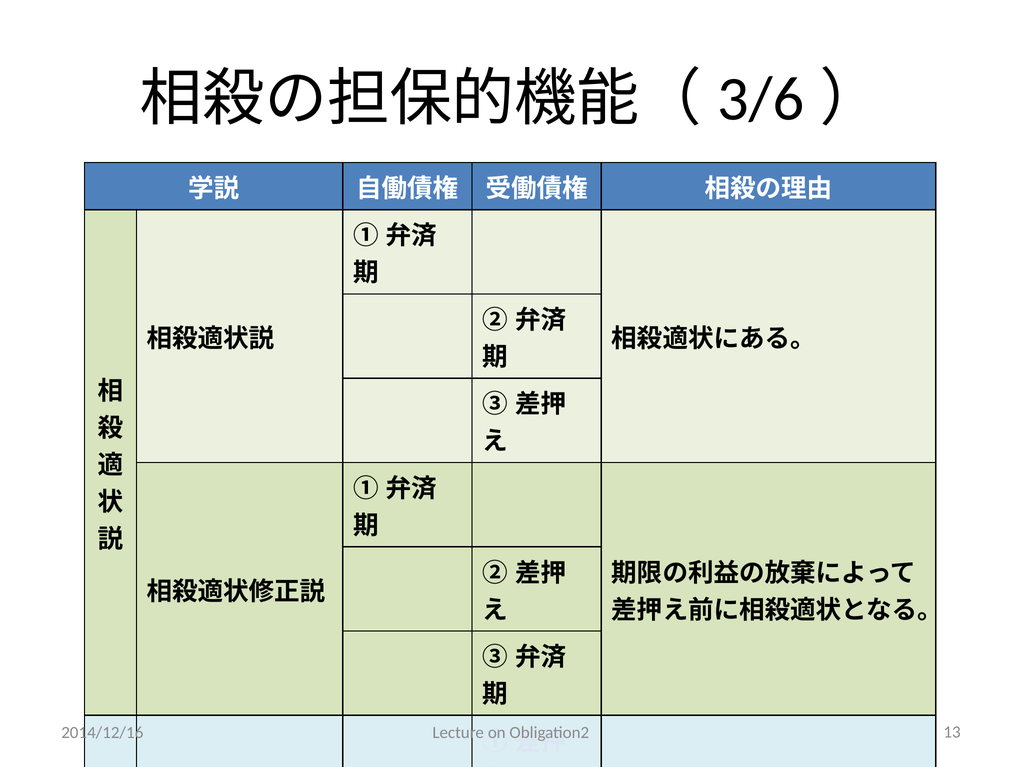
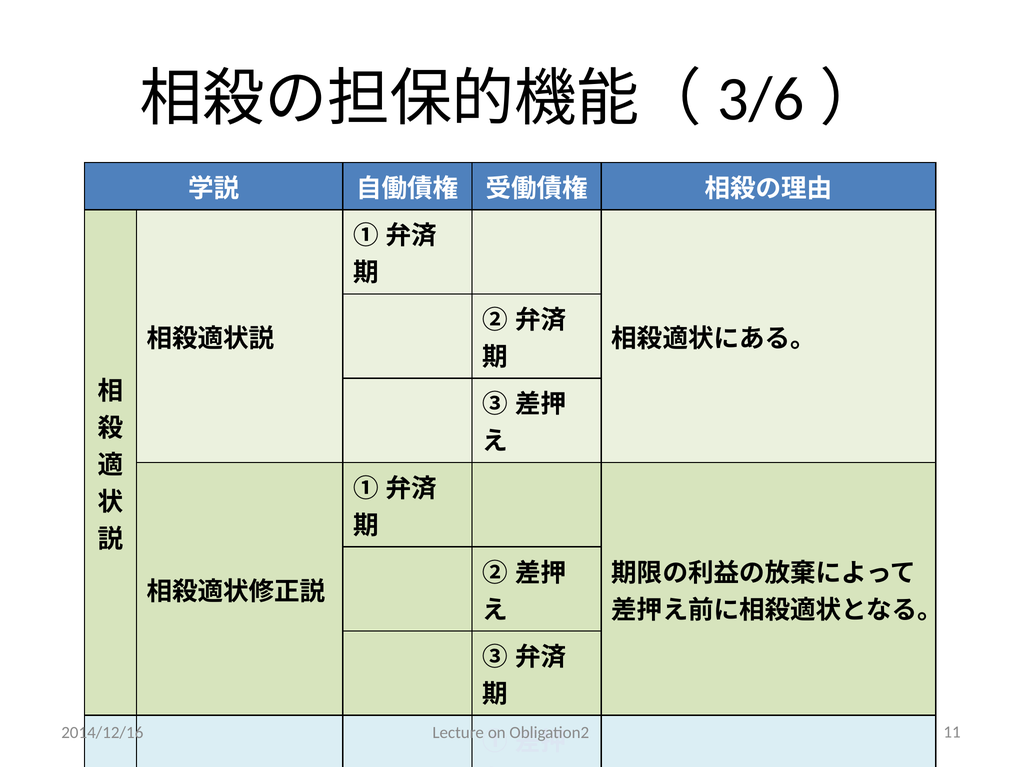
13: 13 -> 11
